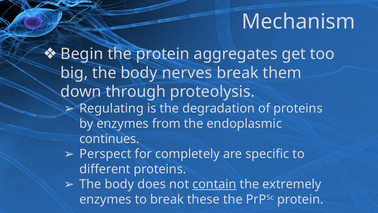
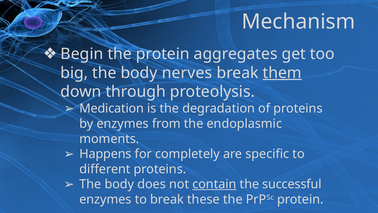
them underline: none -> present
Regulating: Regulating -> Medication
continues: continues -> moments
Perspect: Perspect -> Happens
extremely: extremely -> successful
